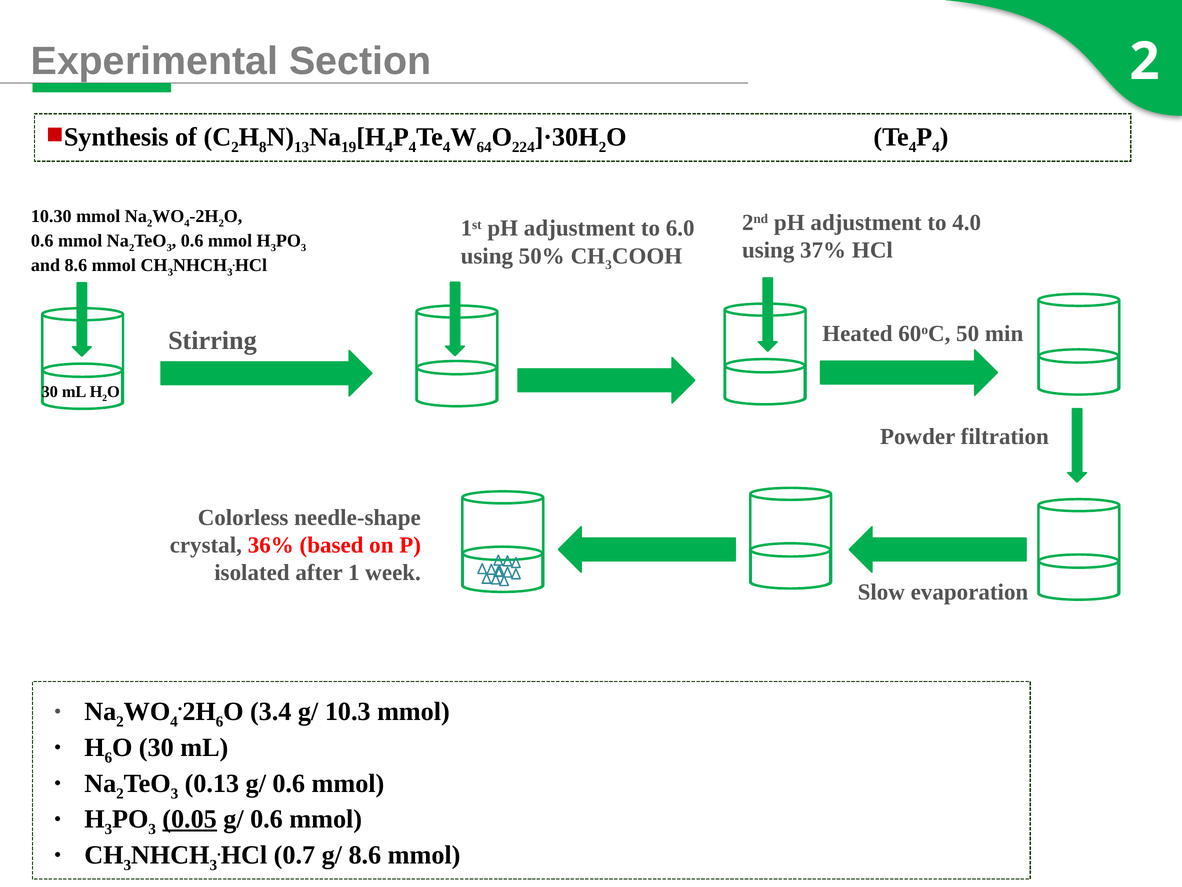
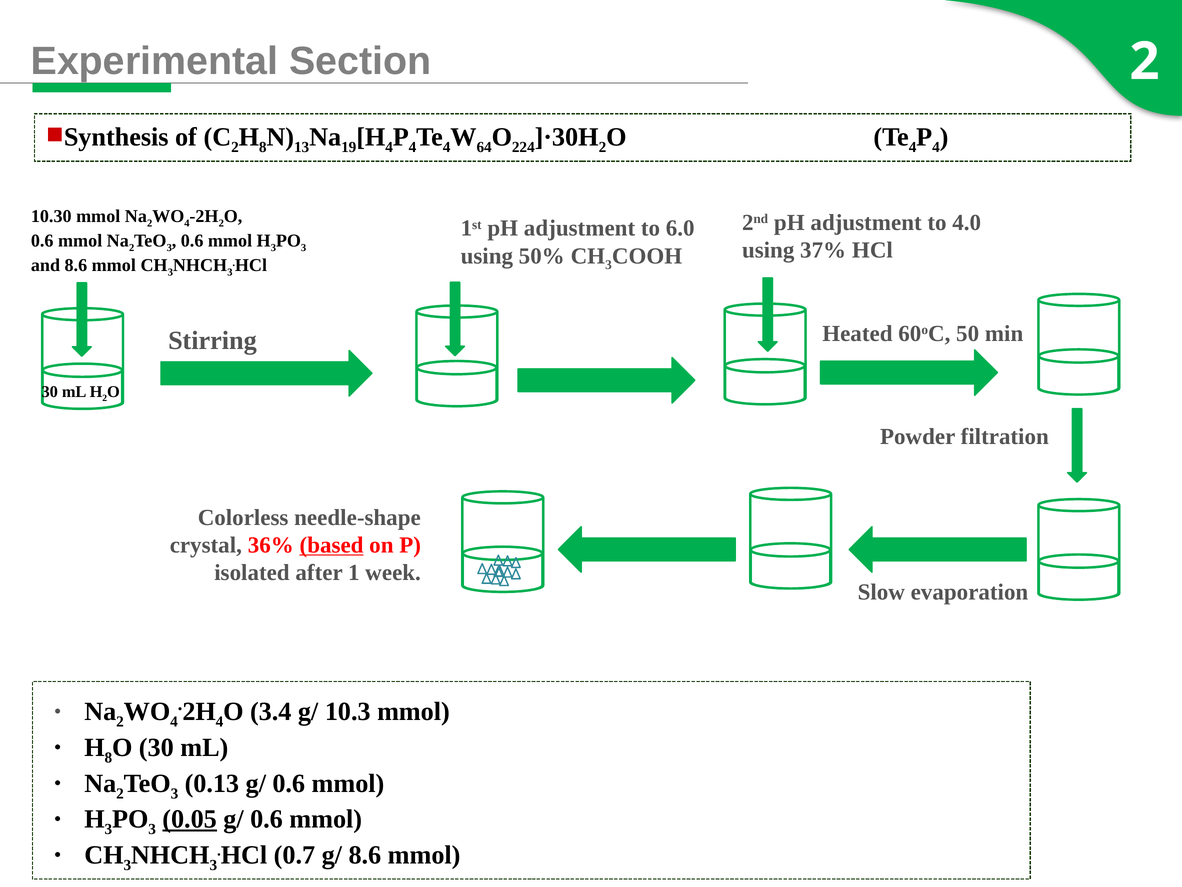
based underline: none -> present
6 at (220, 721): 6 -> 4
6 at (108, 757): 6 -> 8
